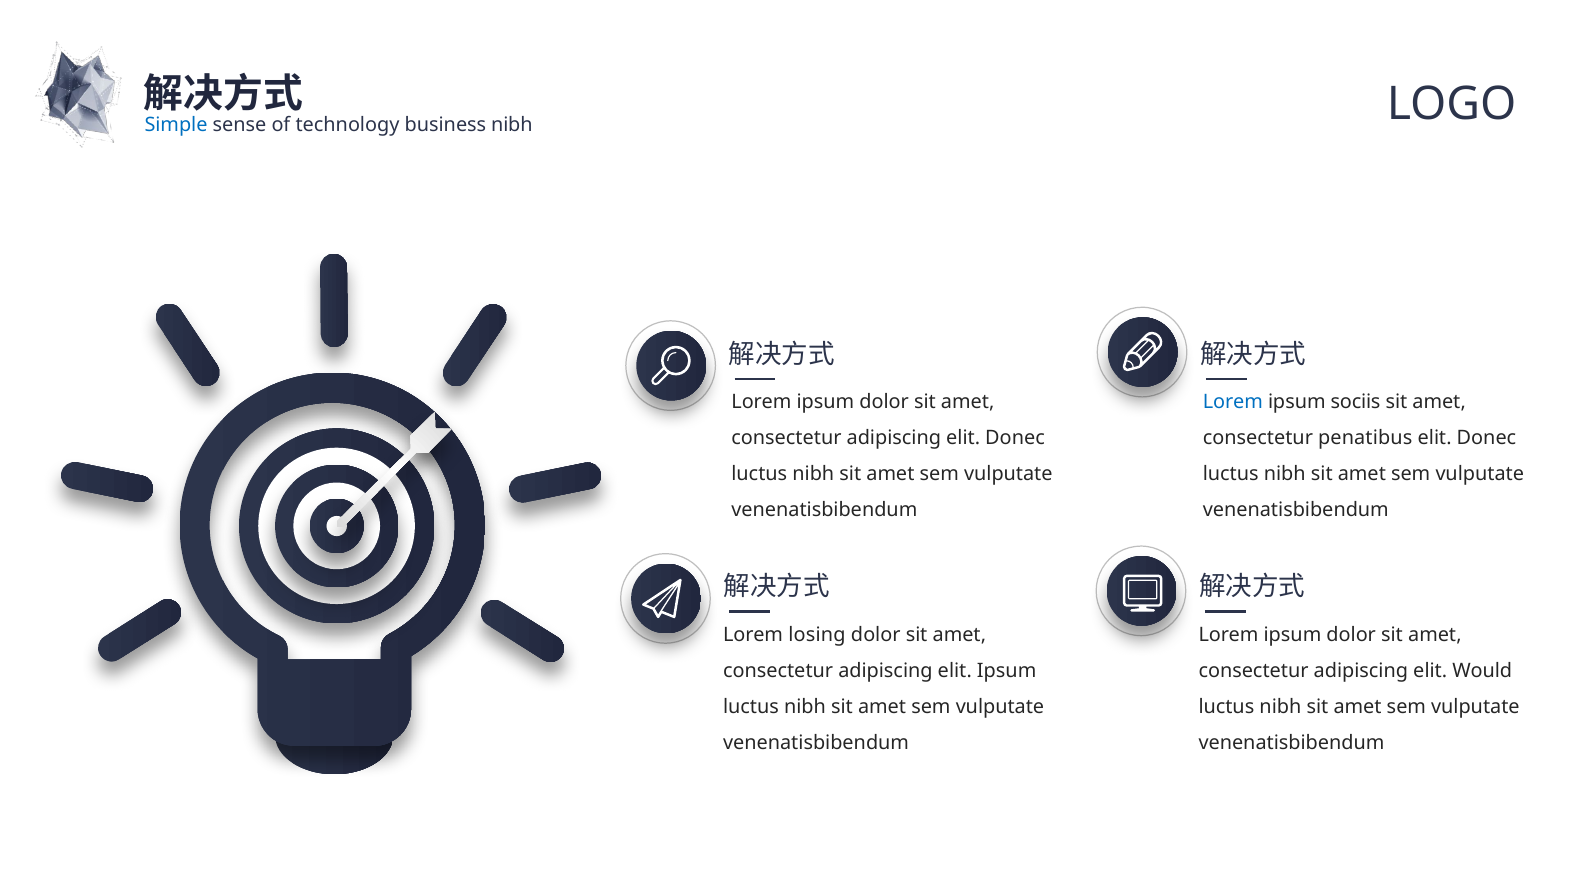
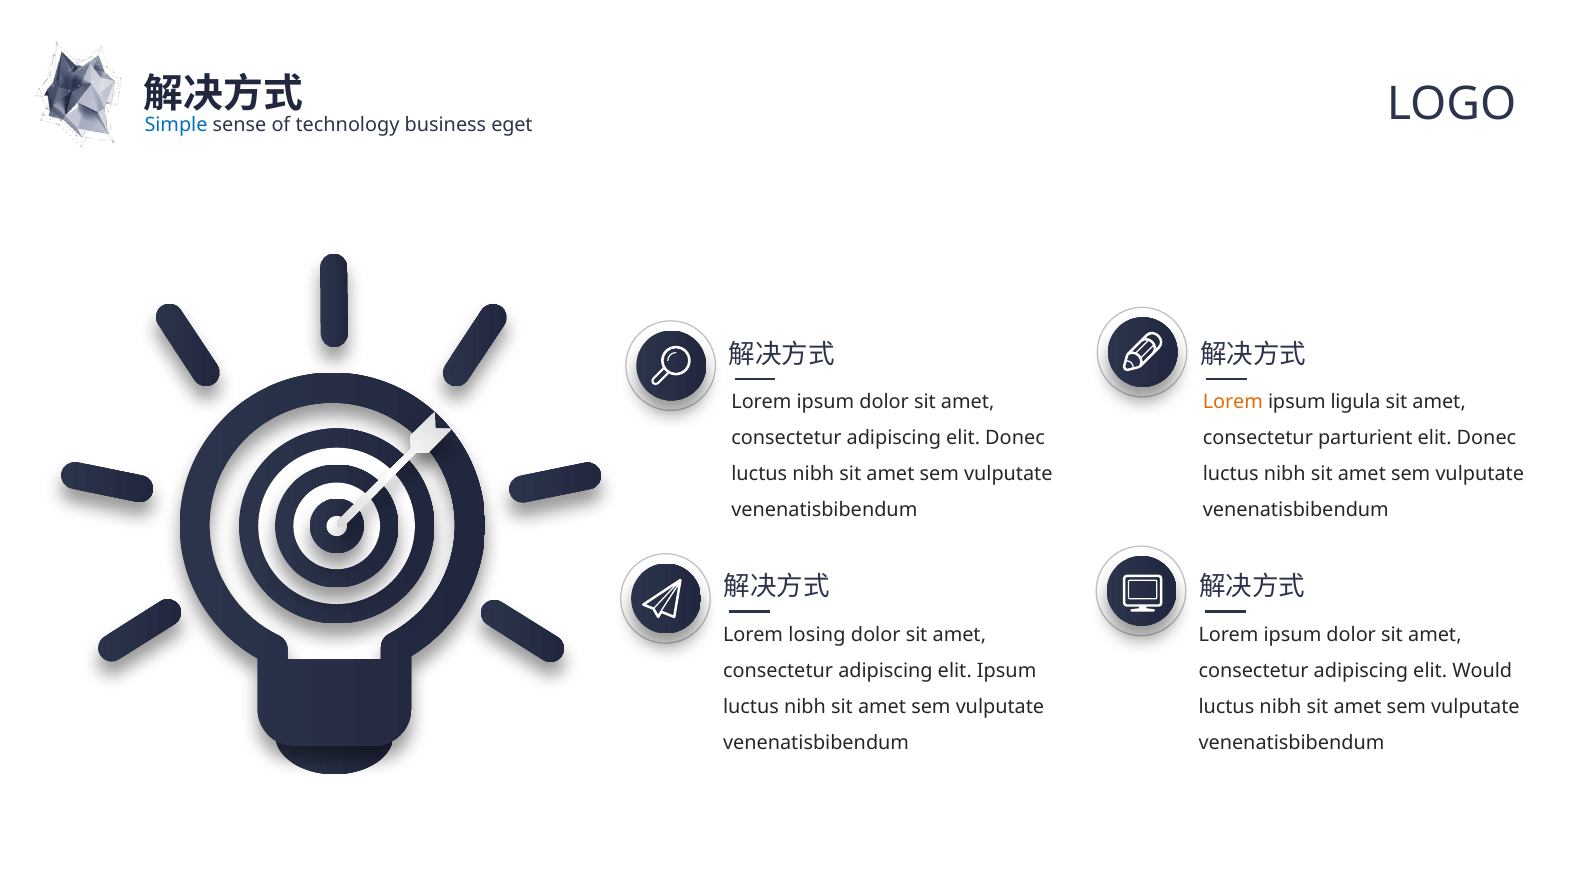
business nibh: nibh -> eget
Lorem at (1233, 402) colour: blue -> orange
sociis: sociis -> ligula
penatibus: penatibus -> parturient
